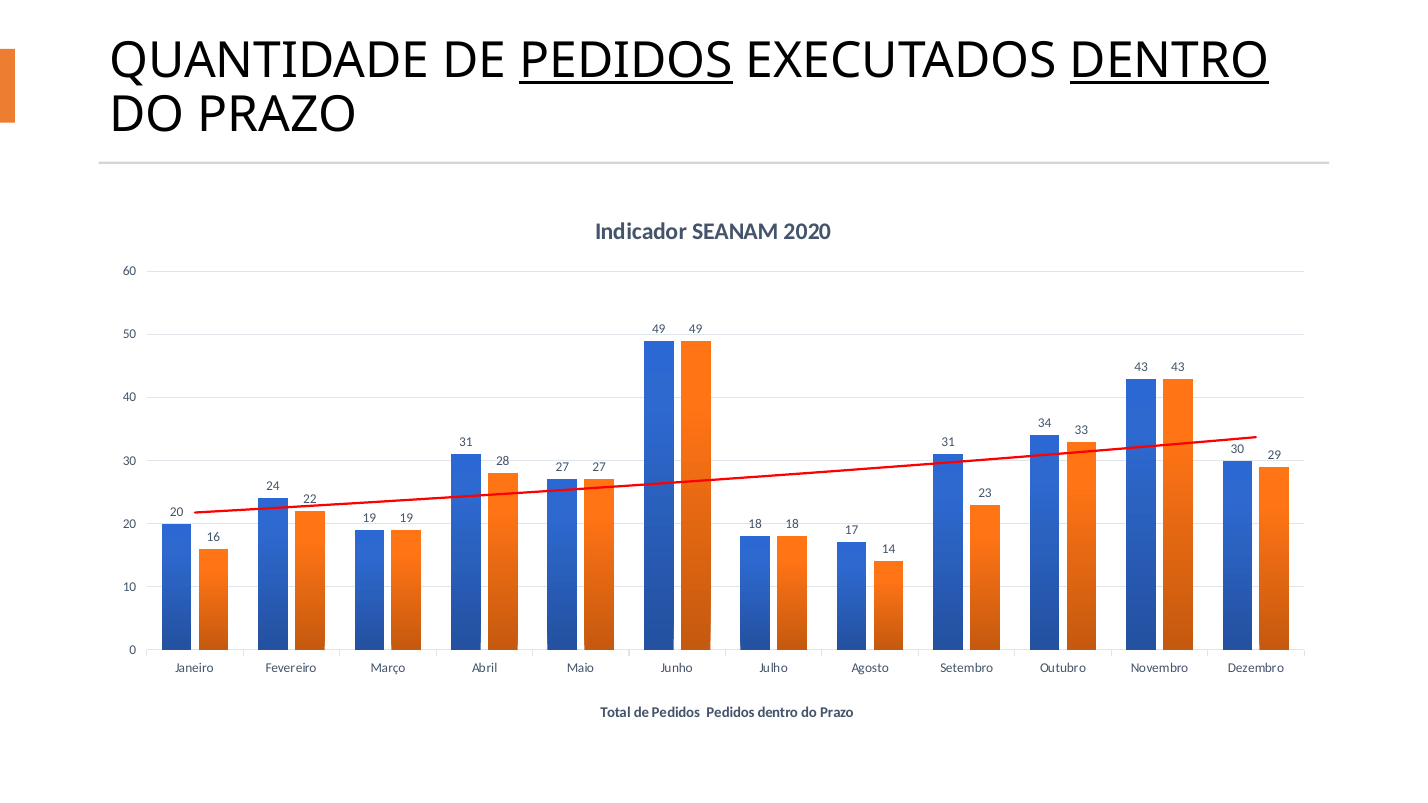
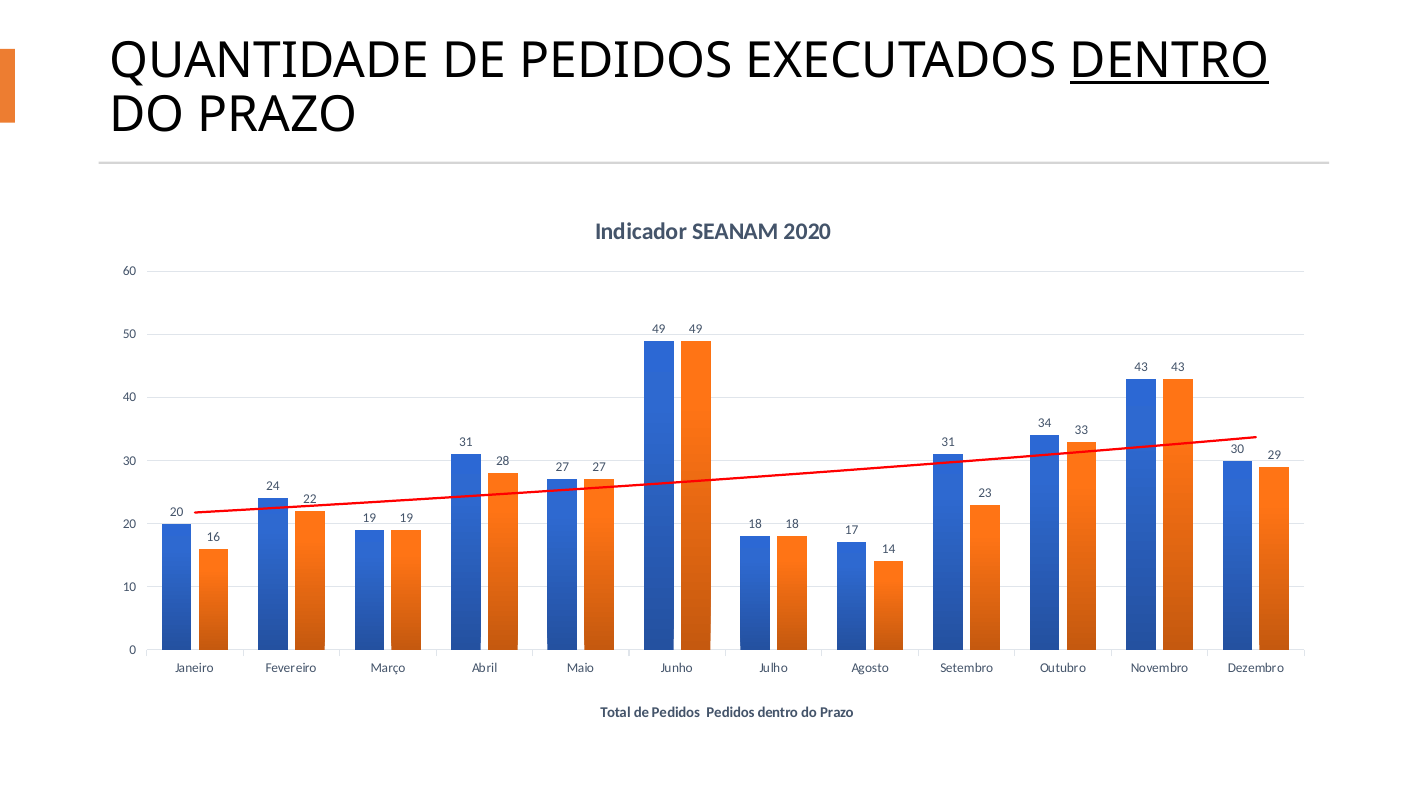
PEDIDOS at (626, 61) underline: present -> none
